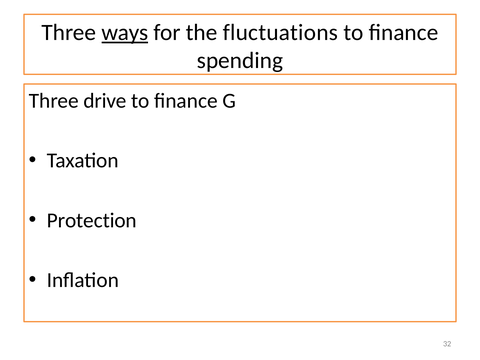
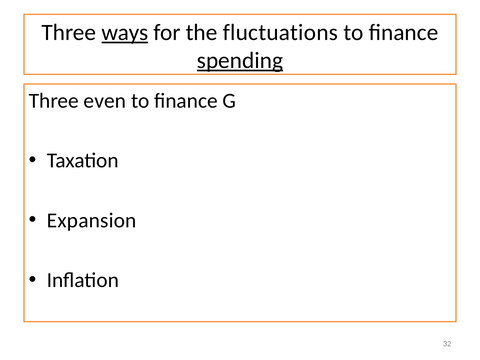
spending underline: none -> present
drive: drive -> even
Protection: Protection -> Expansion
